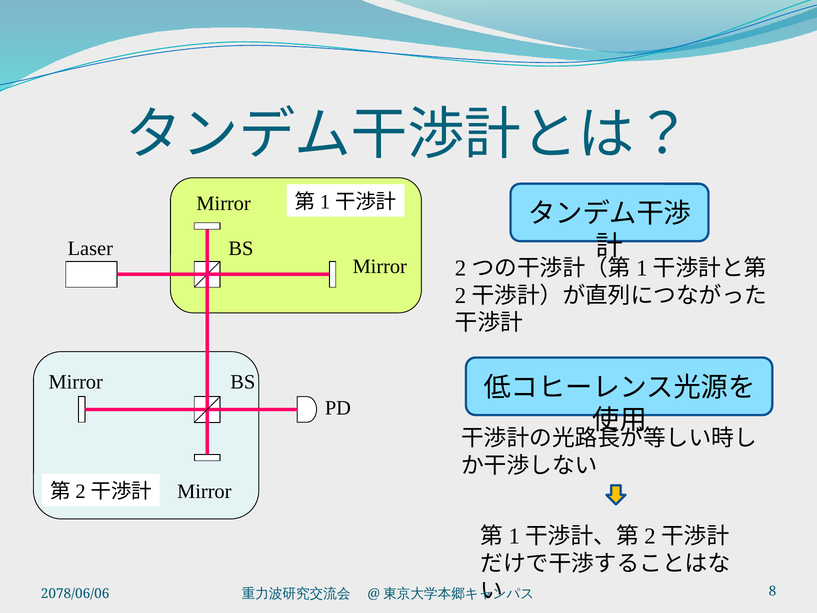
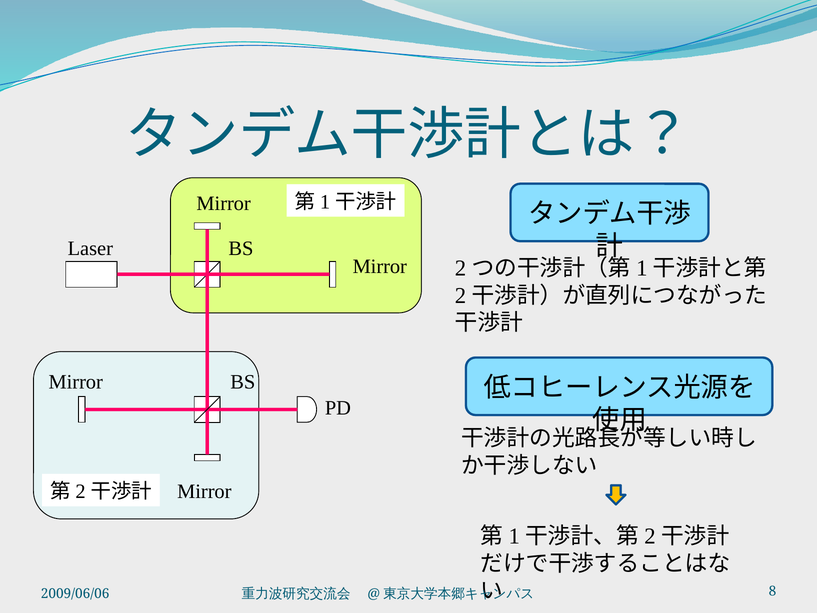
2078/06/06: 2078/06/06 -> 2009/06/06
